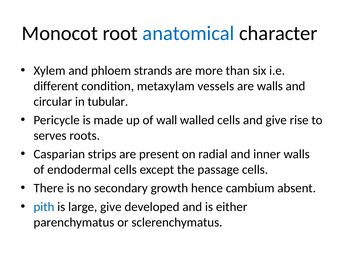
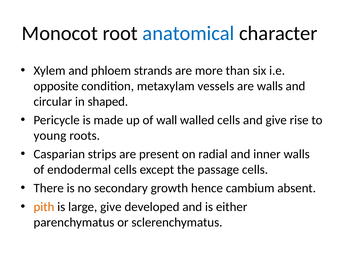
different: different -> opposite
tubular: tubular -> shaped
serves: serves -> young
pith colour: blue -> orange
